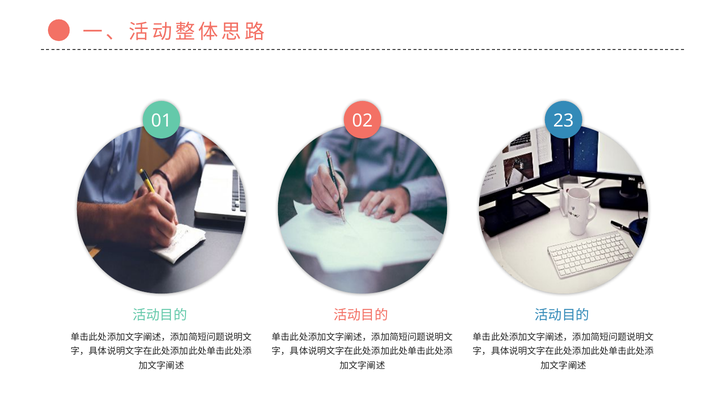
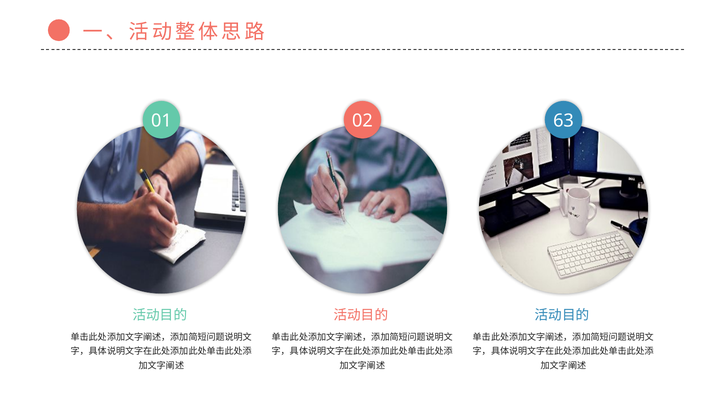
23: 23 -> 63
